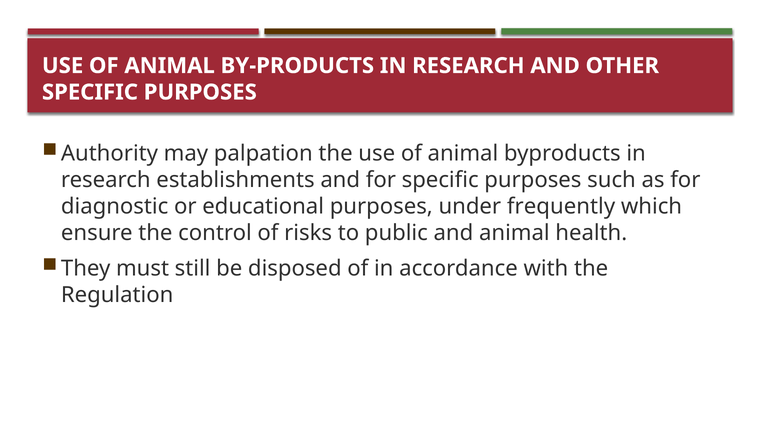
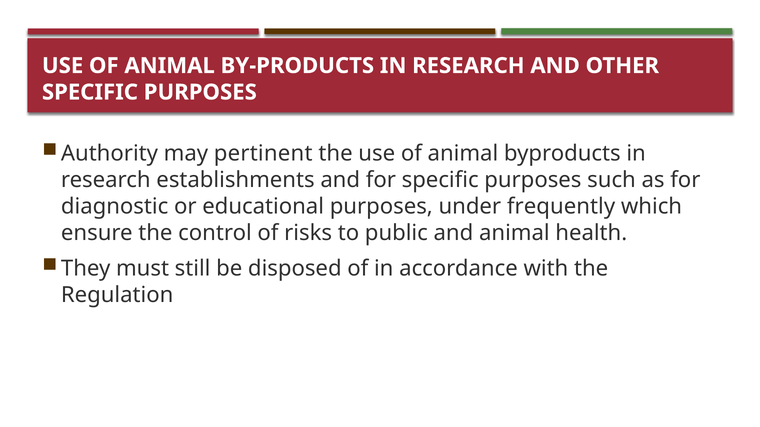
palpation: palpation -> pertinent
